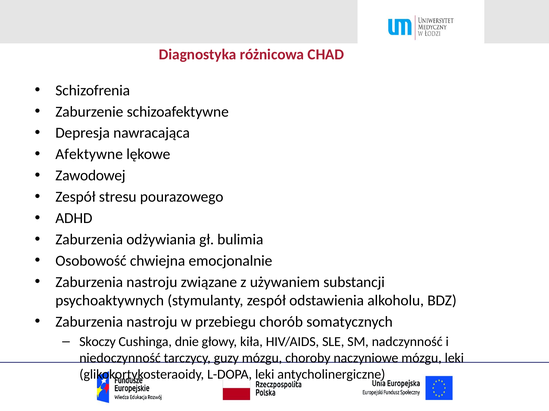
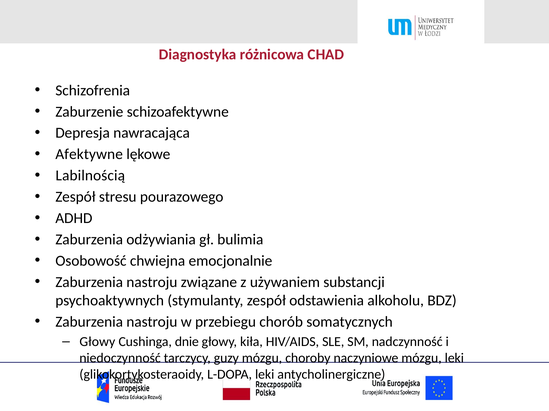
Zawodowej: Zawodowej -> Labilnością
Skoczy at (98, 342): Skoczy -> Głowy
